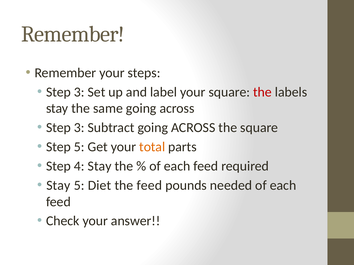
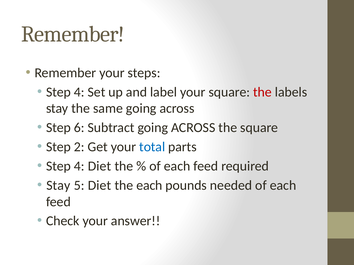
3 at (79, 92): 3 -> 4
3 at (79, 128): 3 -> 6
Step 5: 5 -> 2
total colour: orange -> blue
4 Stay: Stay -> Diet
the feed: feed -> each
